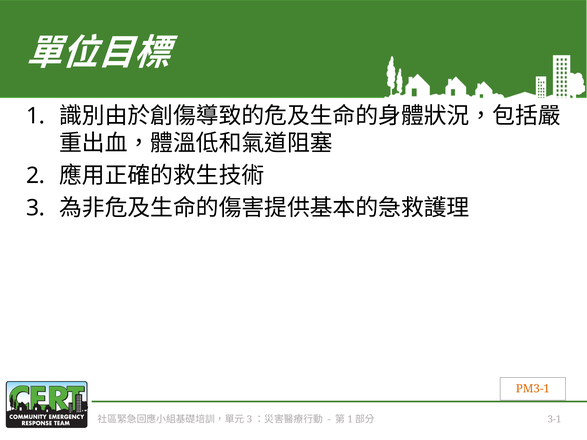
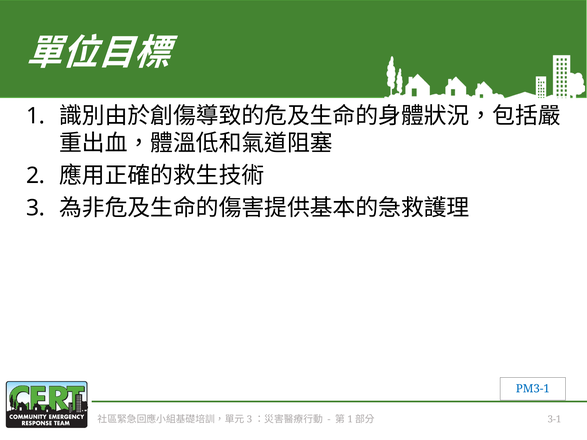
PM3-1 colour: orange -> blue
